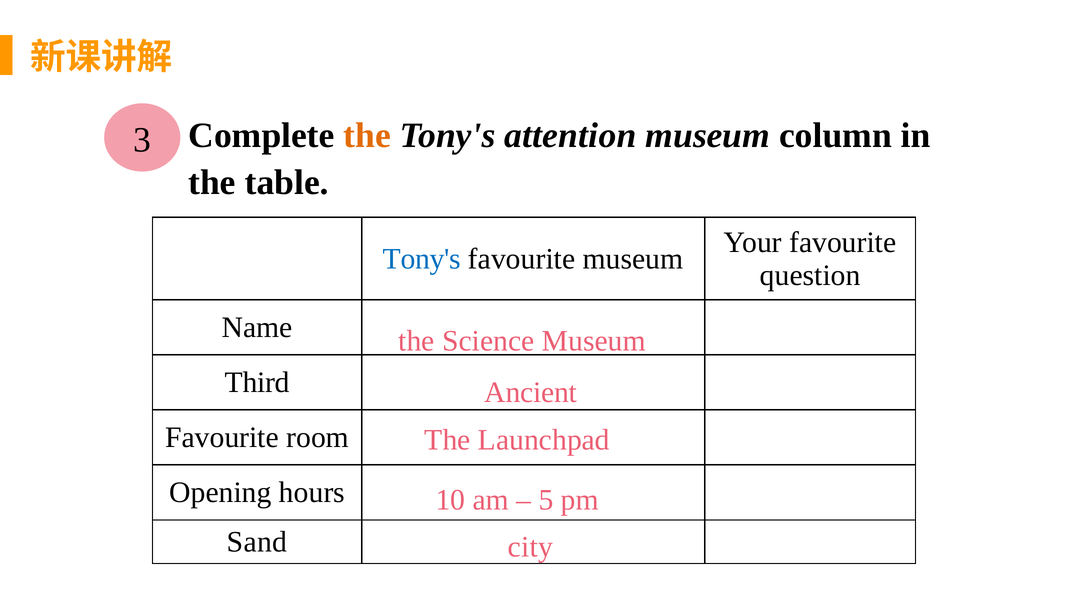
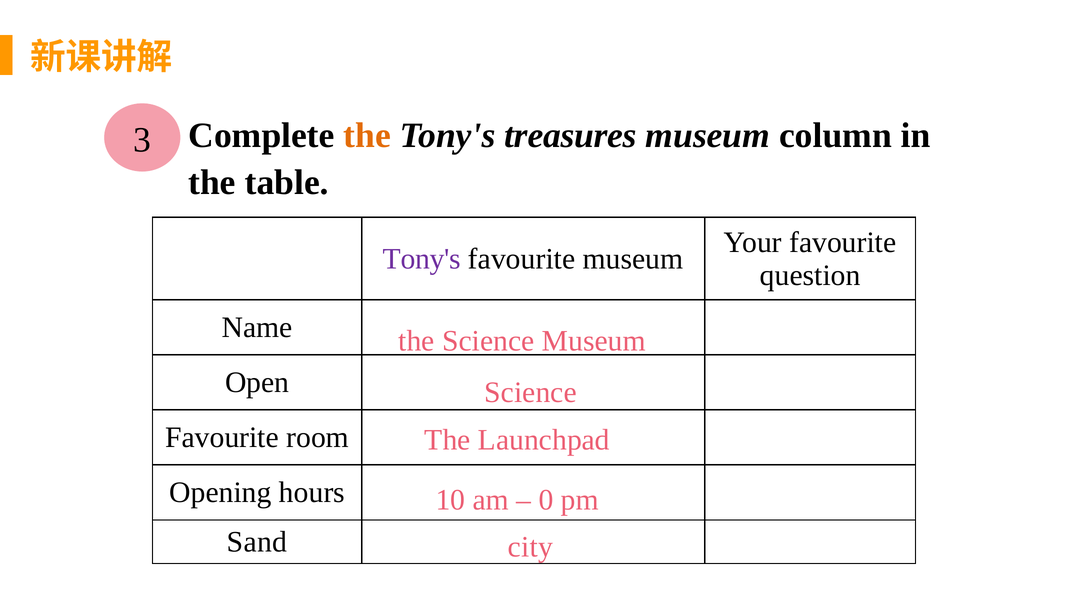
attention: attention -> treasures
Tony's at (422, 259) colour: blue -> purple
Third: Third -> Open
Ancient at (531, 392): Ancient -> Science
5: 5 -> 0
